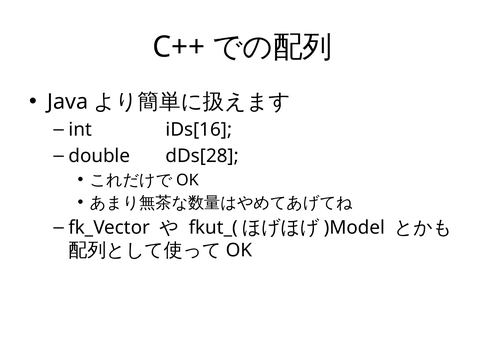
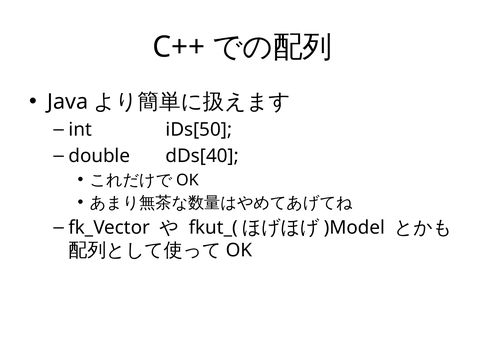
iDs[16: iDs[16 -> iDs[50
dDs[28: dDs[28 -> dDs[40
